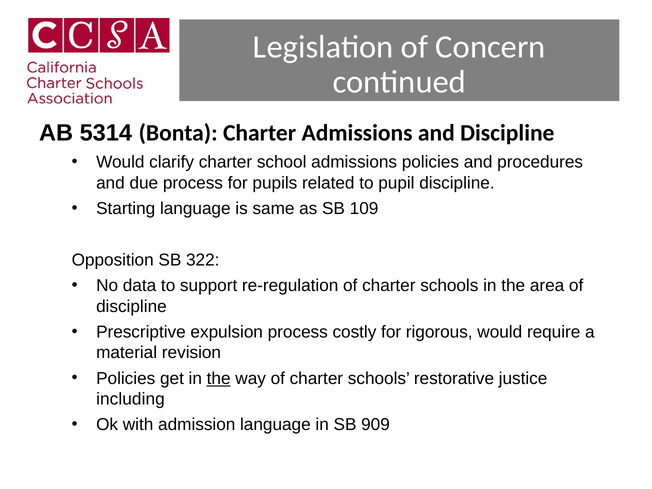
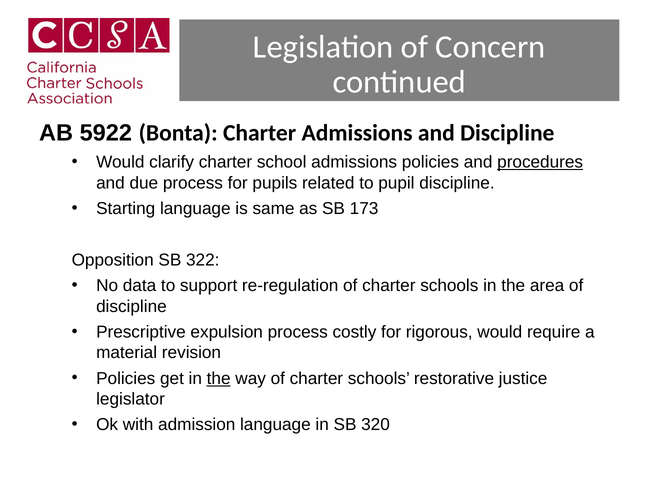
5314: 5314 -> 5922
procedures underline: none -> present
109: 109 -> 173
including: including -> legislator
909: 909 -> 320
